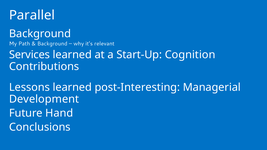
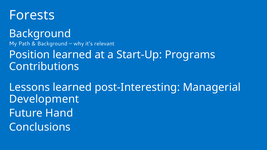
Parallel: Parallel -> Forests
Services: Services -> Position
Cognition: Cognition -> Programs
